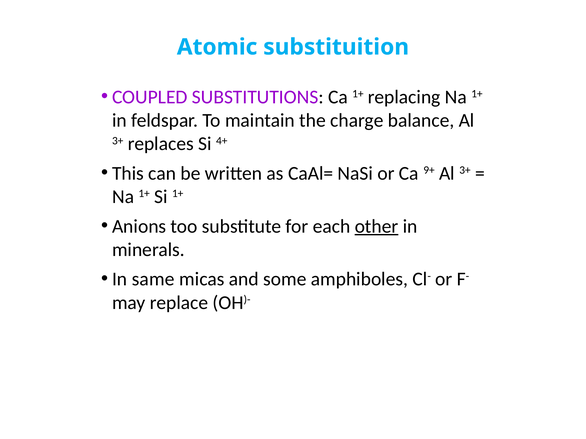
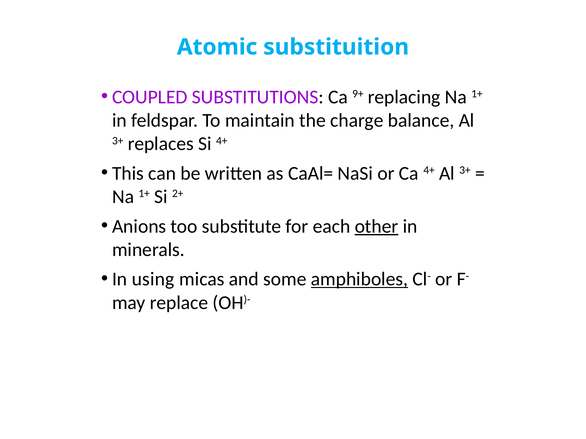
Ca 1+: 1+ -> 9+
Ca 9+: 9+ -> 4+
Si 1+: 1+ -> 2+
same: same -> using
amphiboles underline: none -> present
